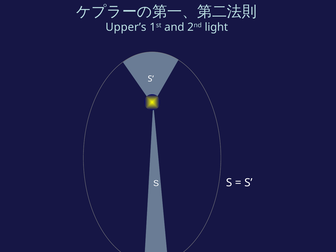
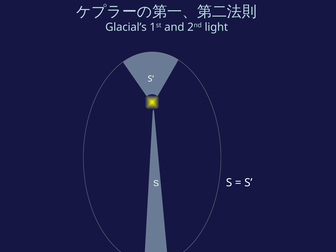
Upper’s: Upper’s -> Glacial’s
